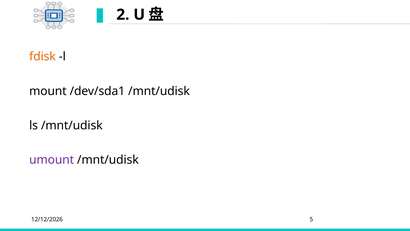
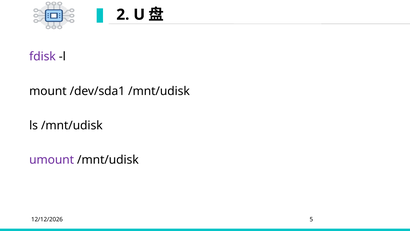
fdisk colour: orange -> purple
